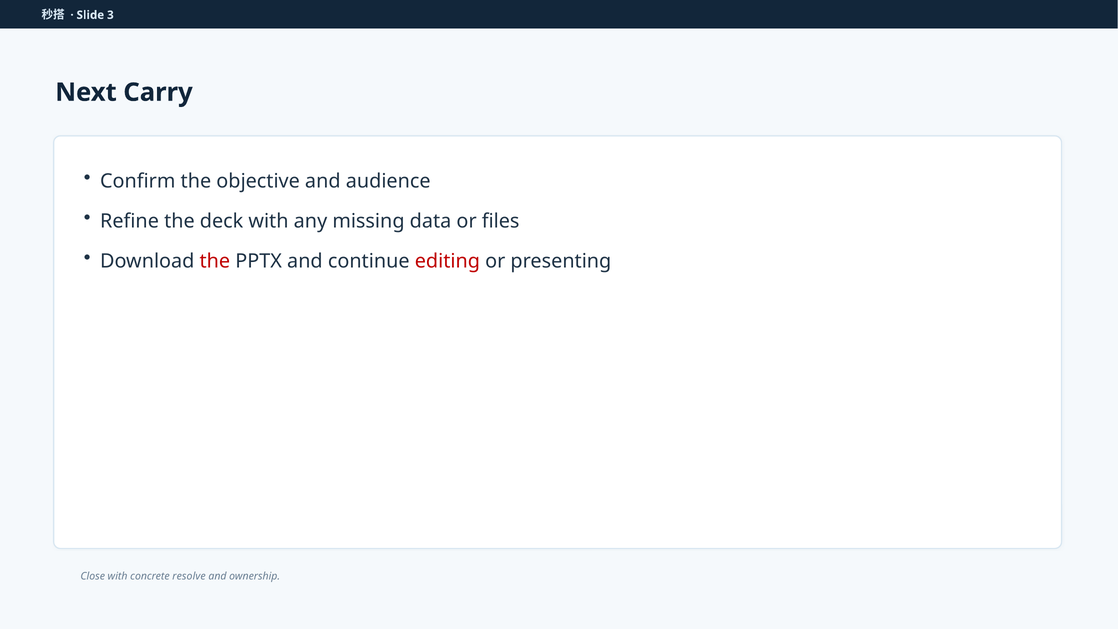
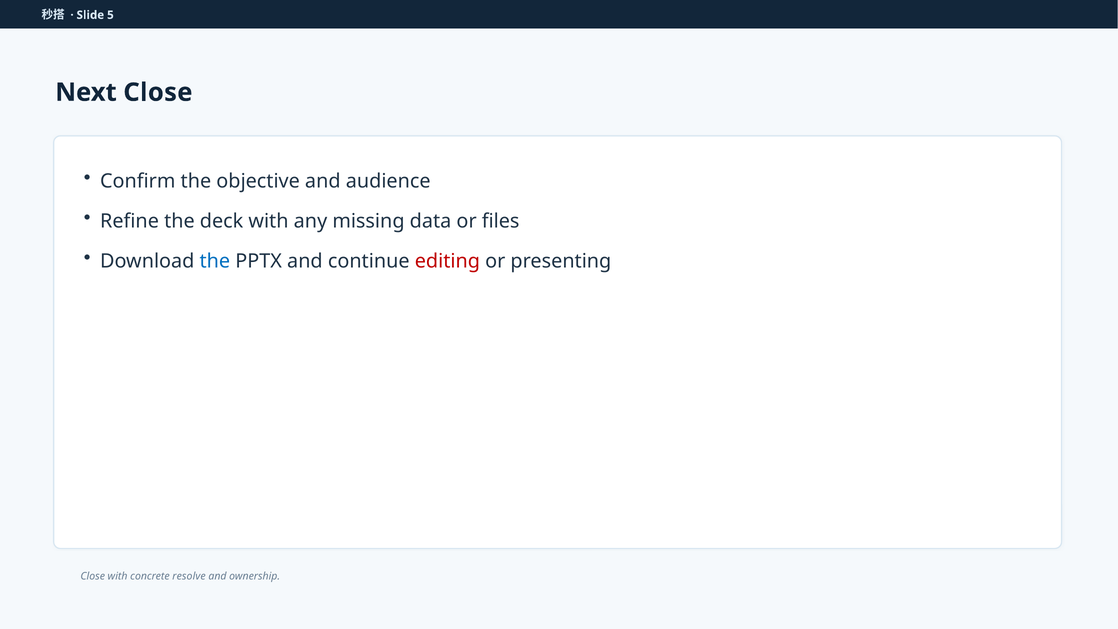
3: 3 -> 5
Next Carry: Carry -> Close
the at (215, 261) colour: red -> blue
